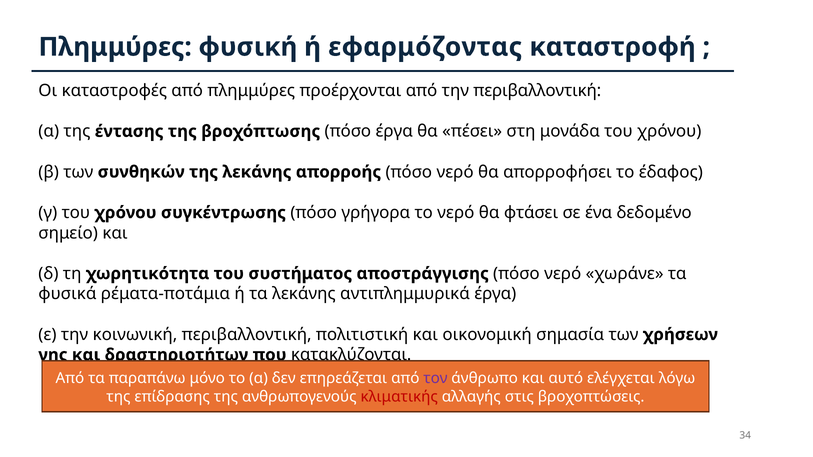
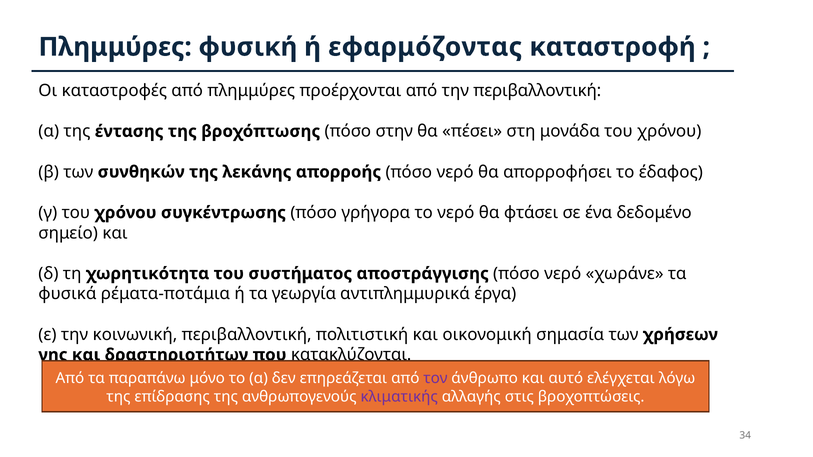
πόσο έργα: έργα -> στην
τα λεκάνης: λεκάνης -> γεωργία
κλιματικής colour: red -> purple
